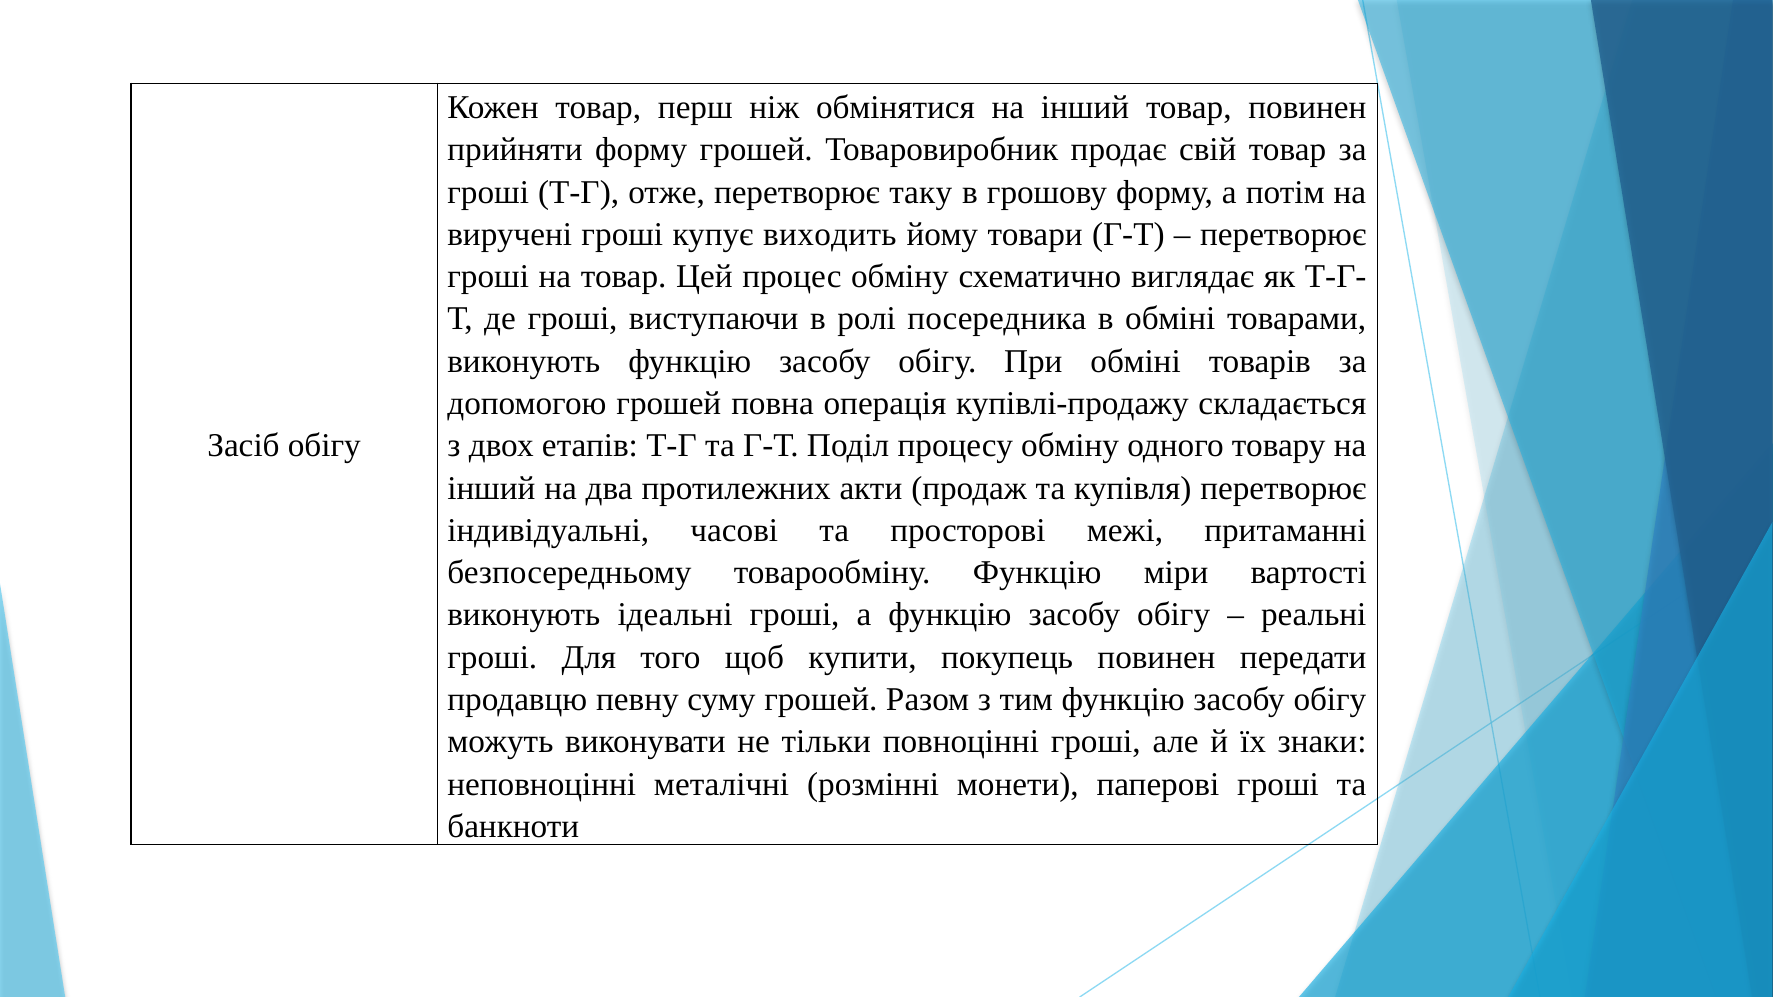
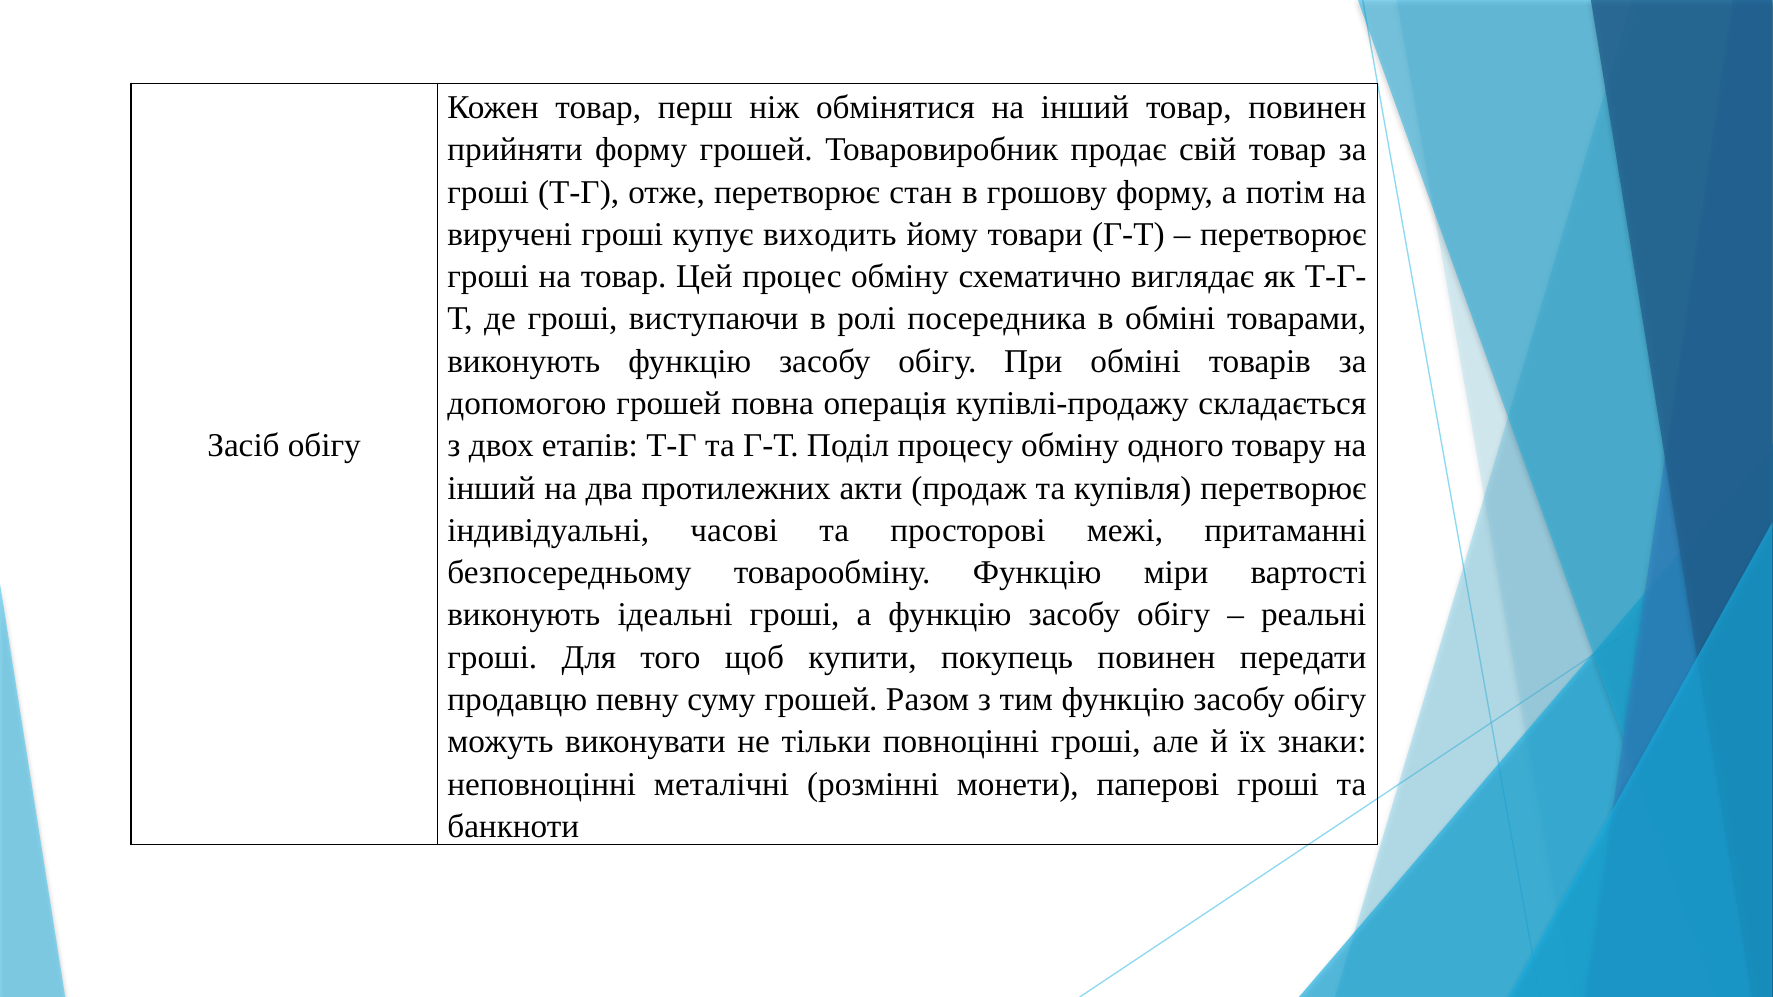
таку: таку -> стан
